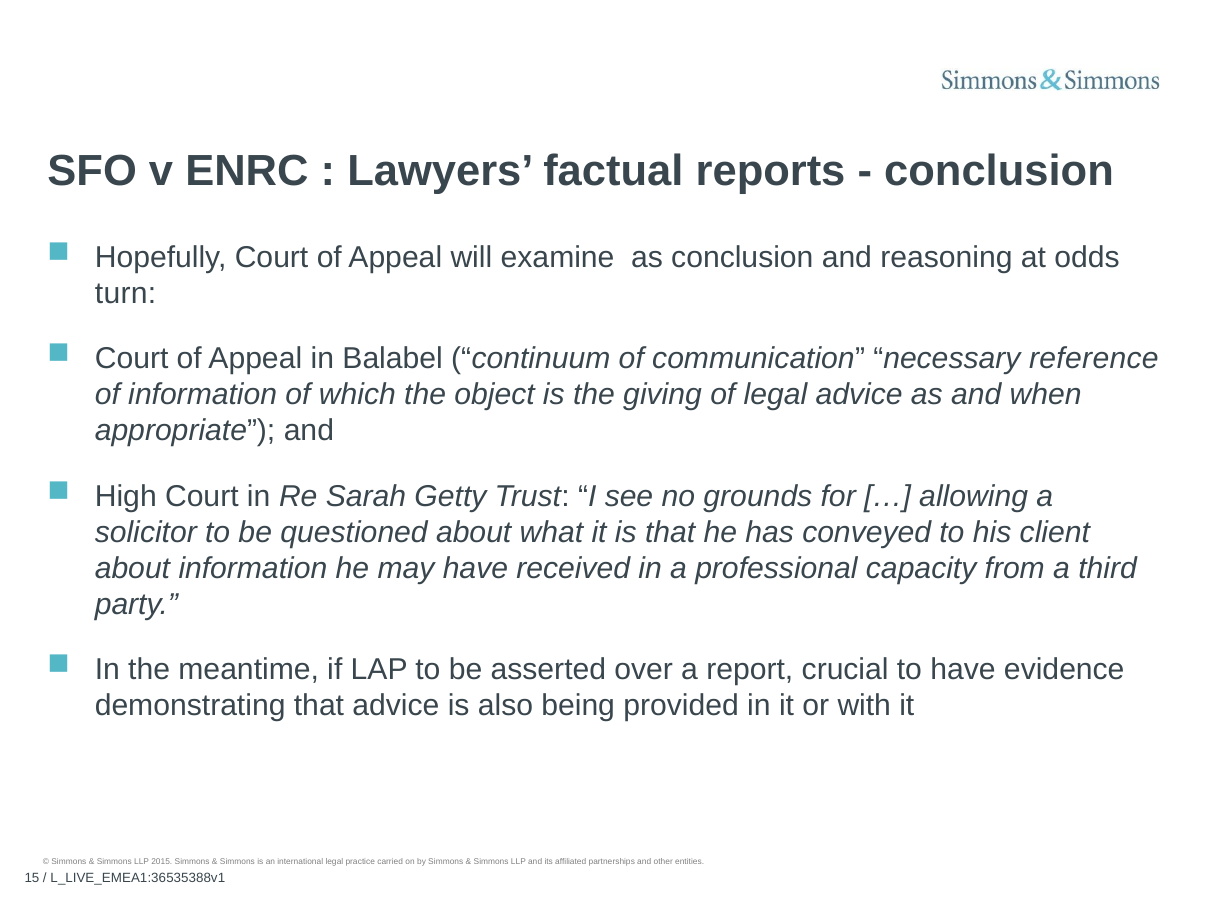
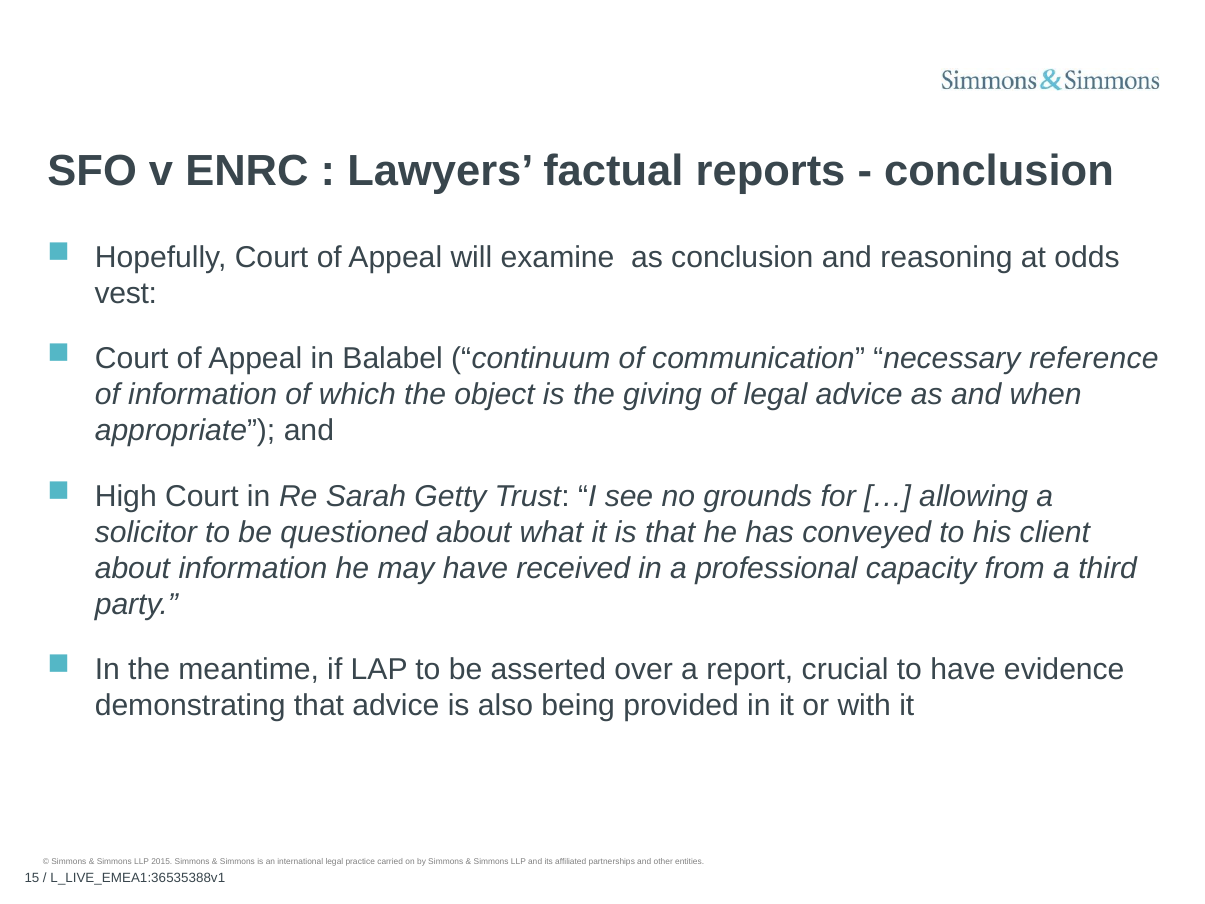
turn: turn -> vest
